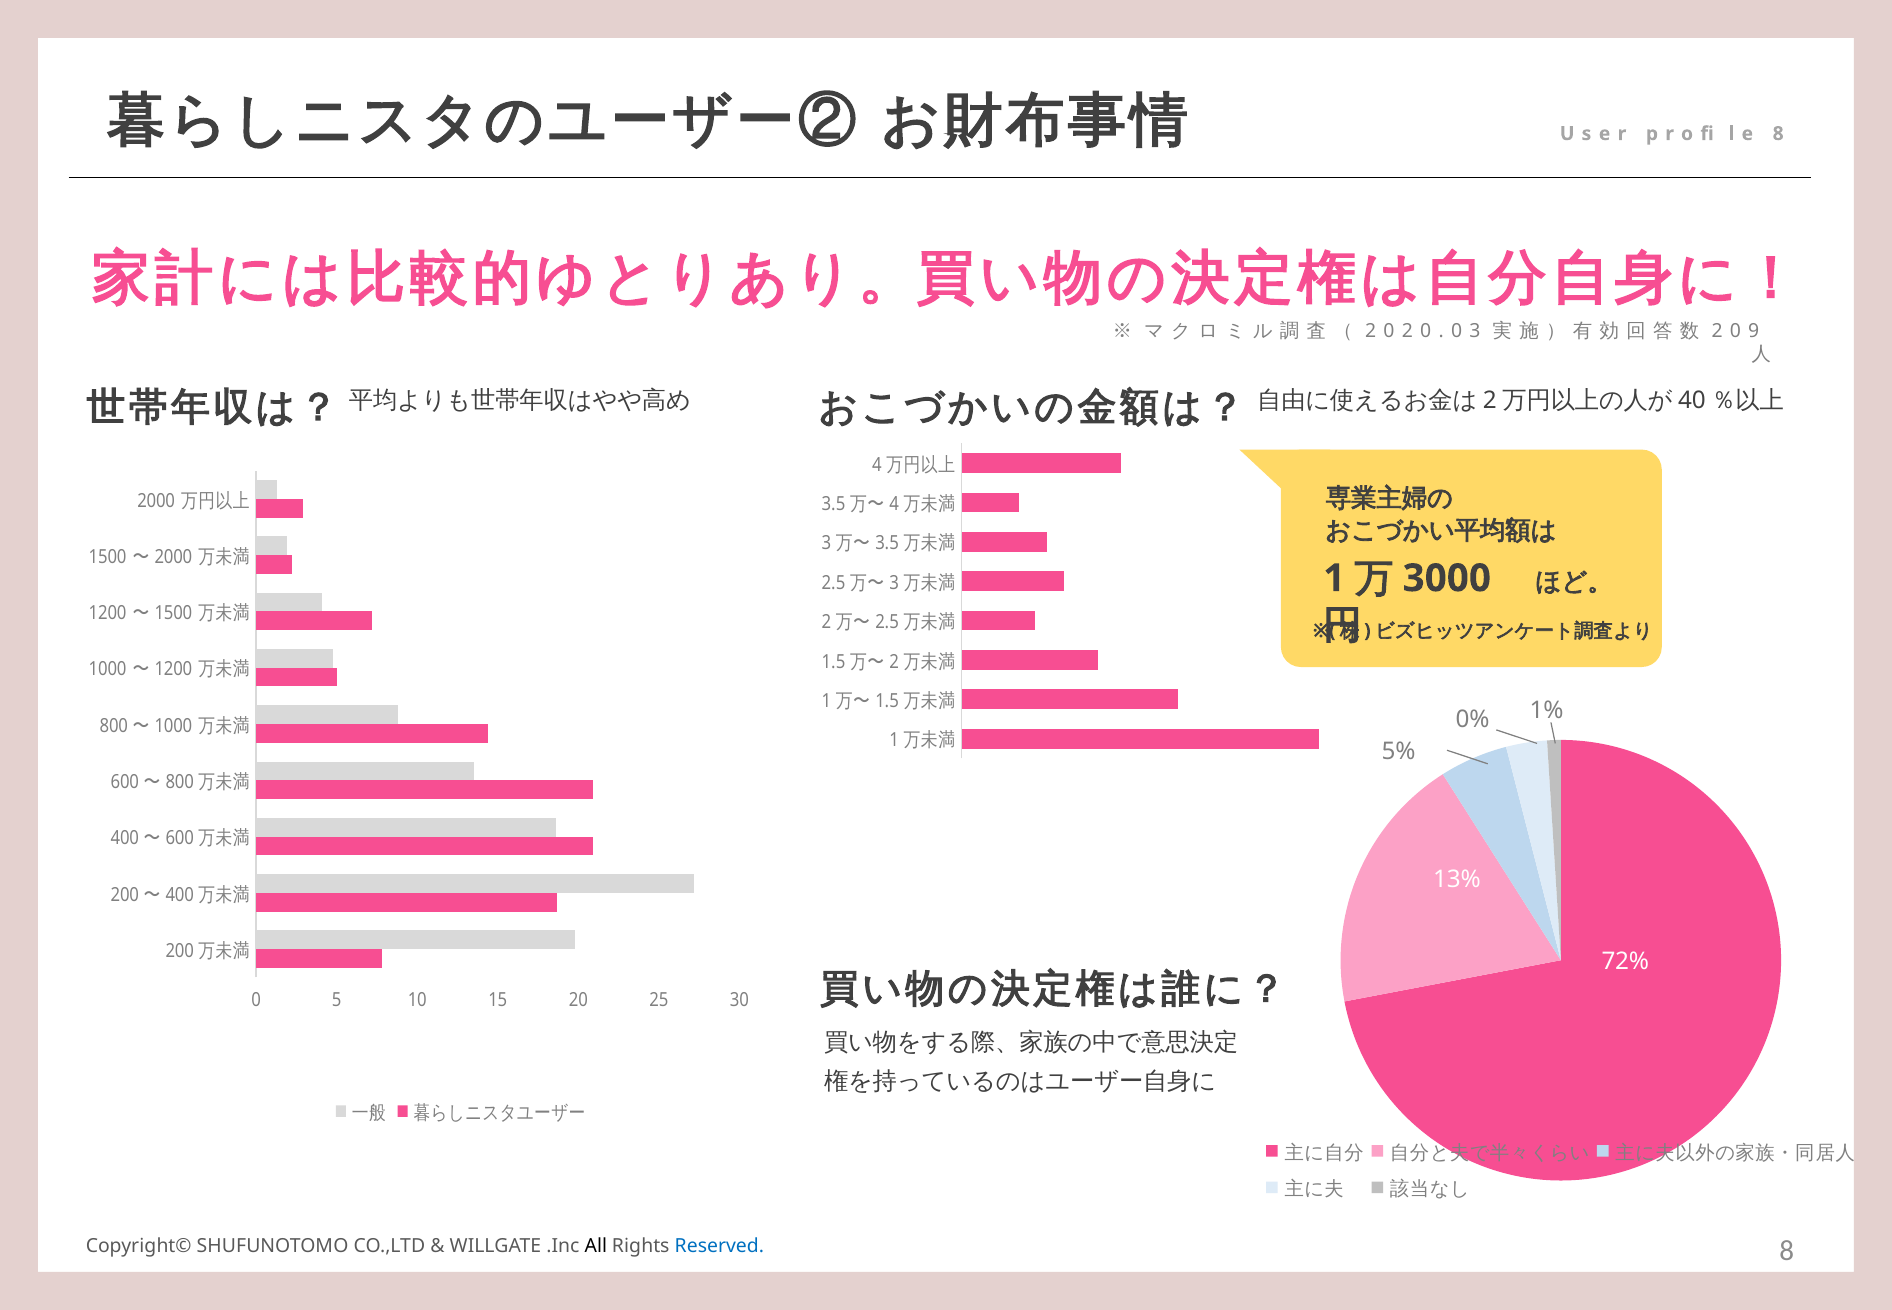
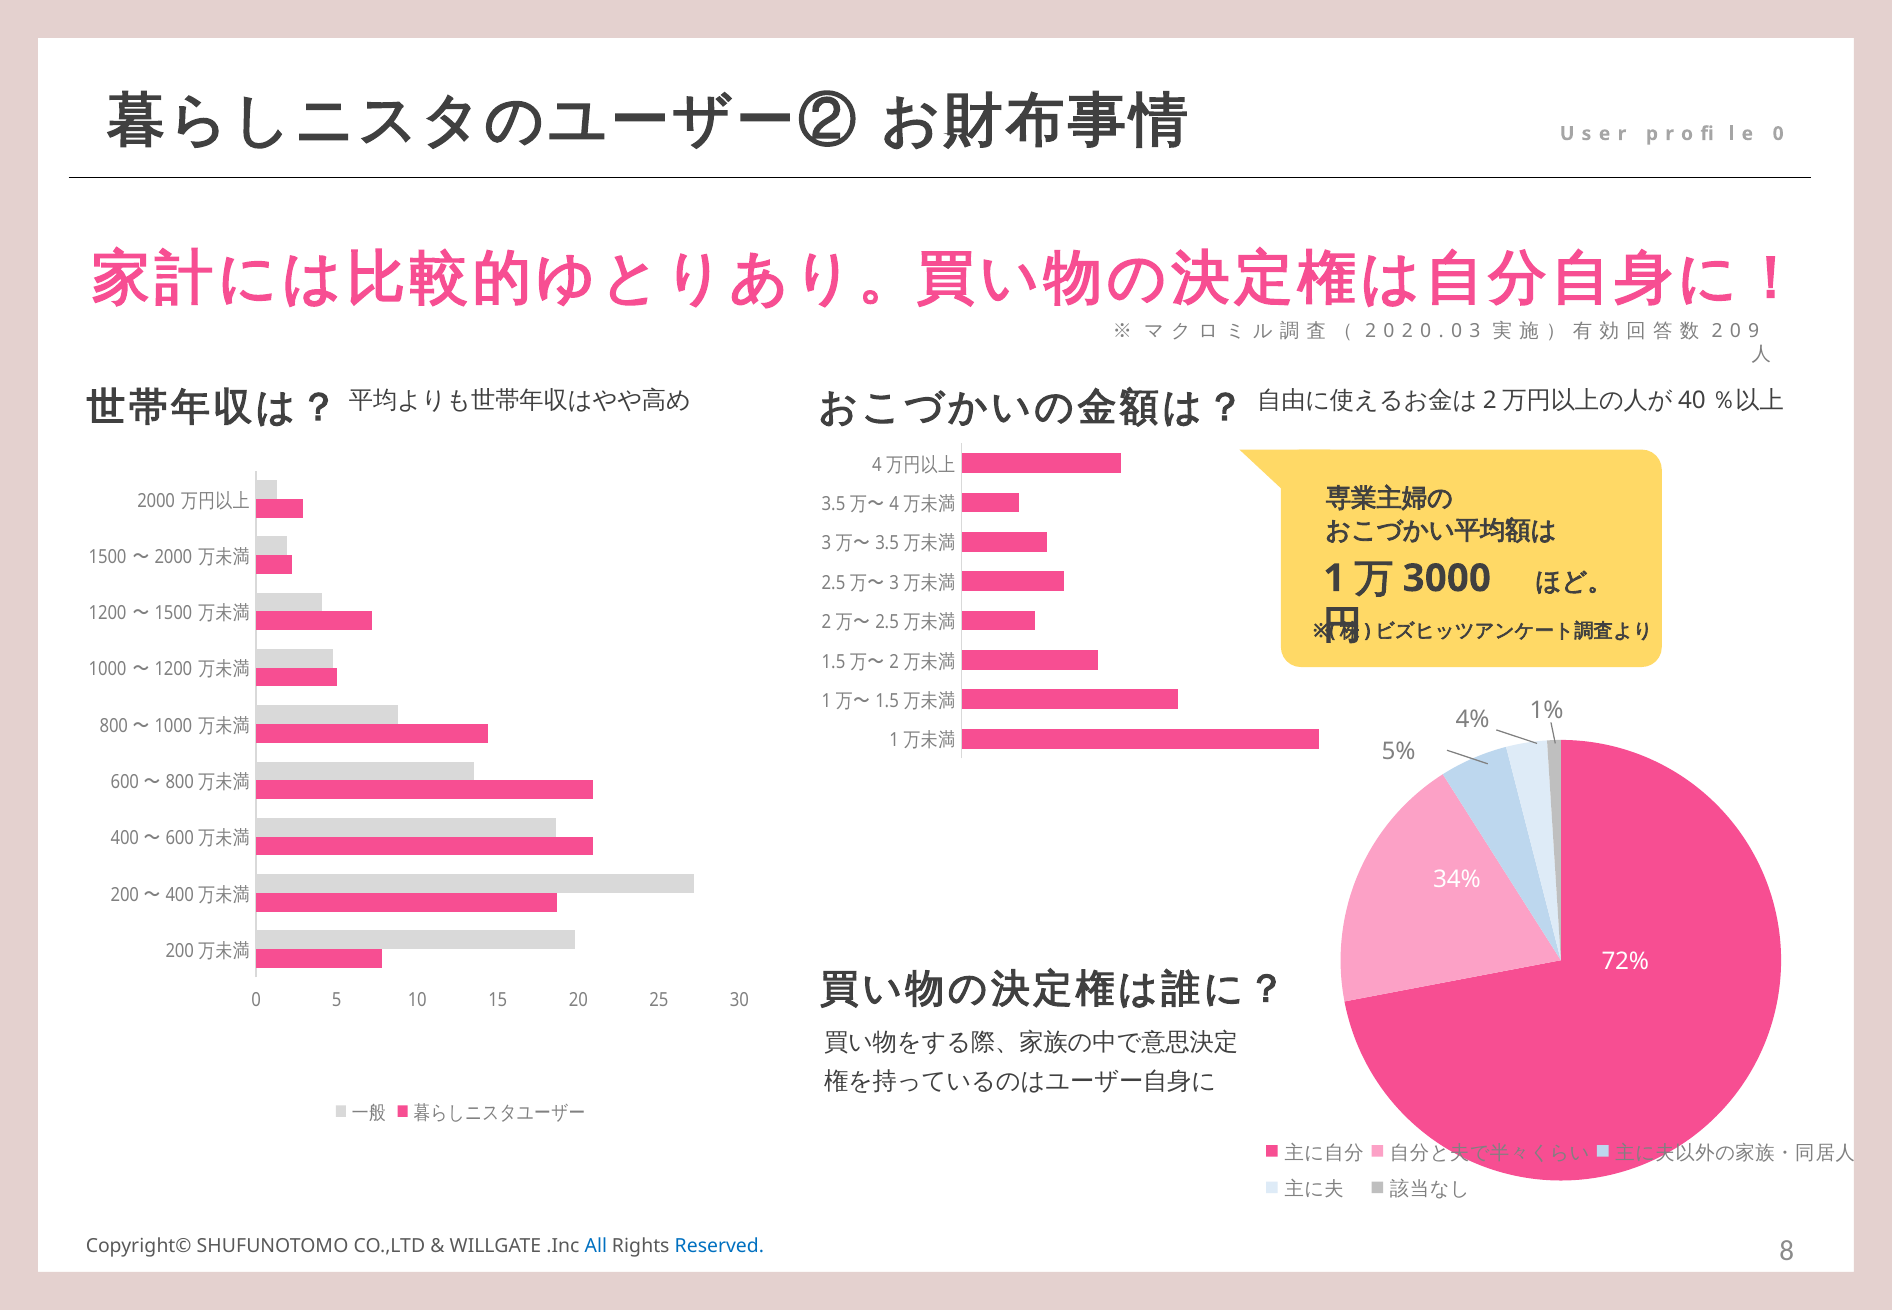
8 at (1778, 134): 8 -> 0
0%: 0% -> 4%
13%: 13% -> 34%
All colour: black -> blue
